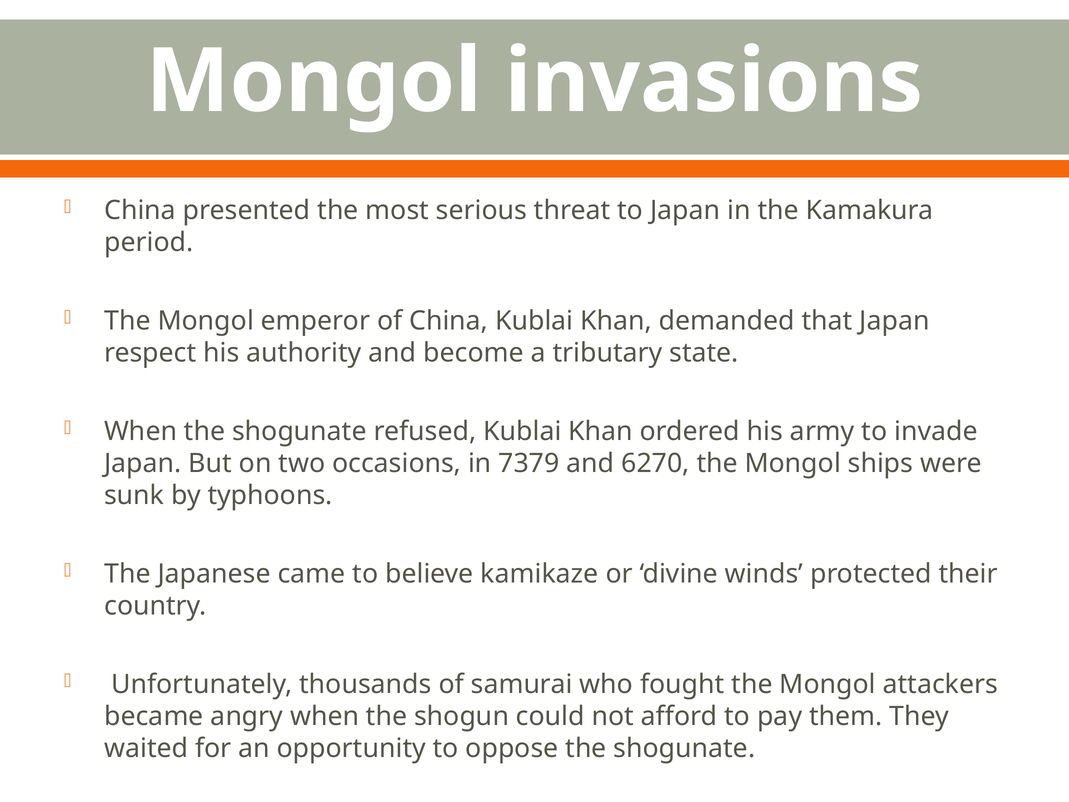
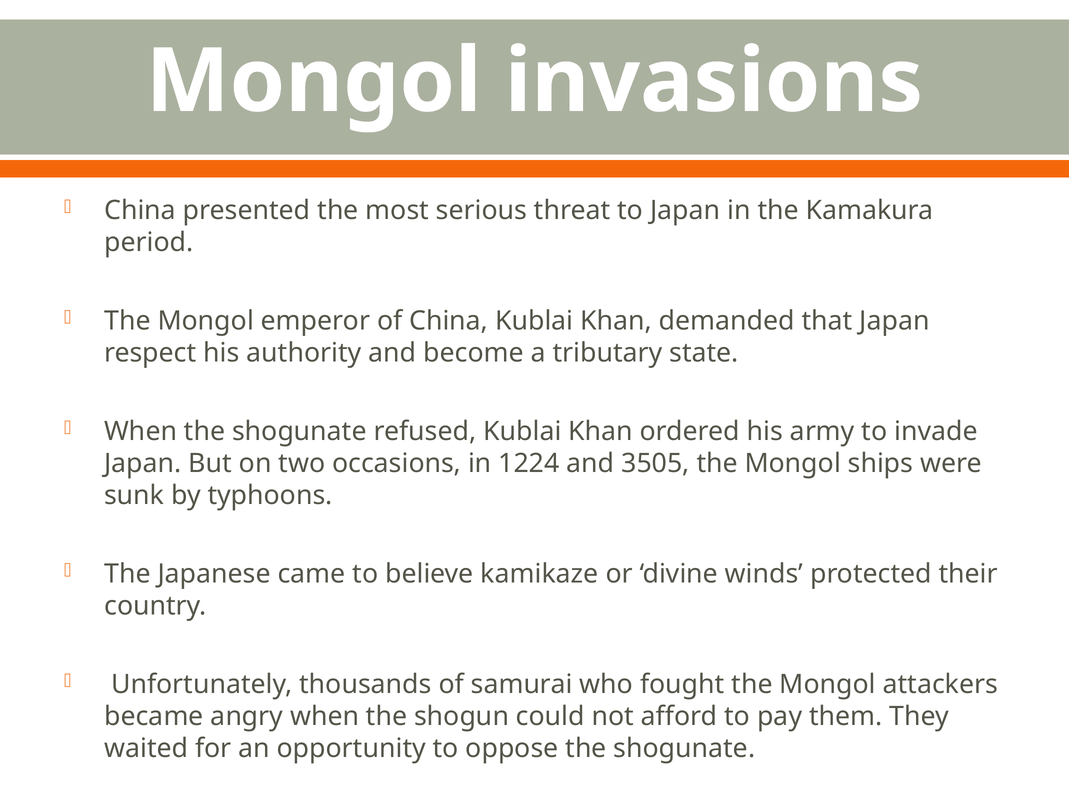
7379: 7379 -> 1224
6270: 6270 -> 3505
